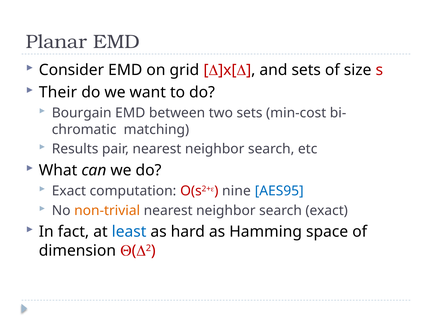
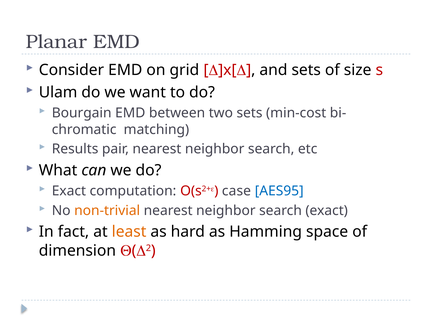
Their: Their -> Ulam
nine: nine -> case
least colour: blue -> orange
